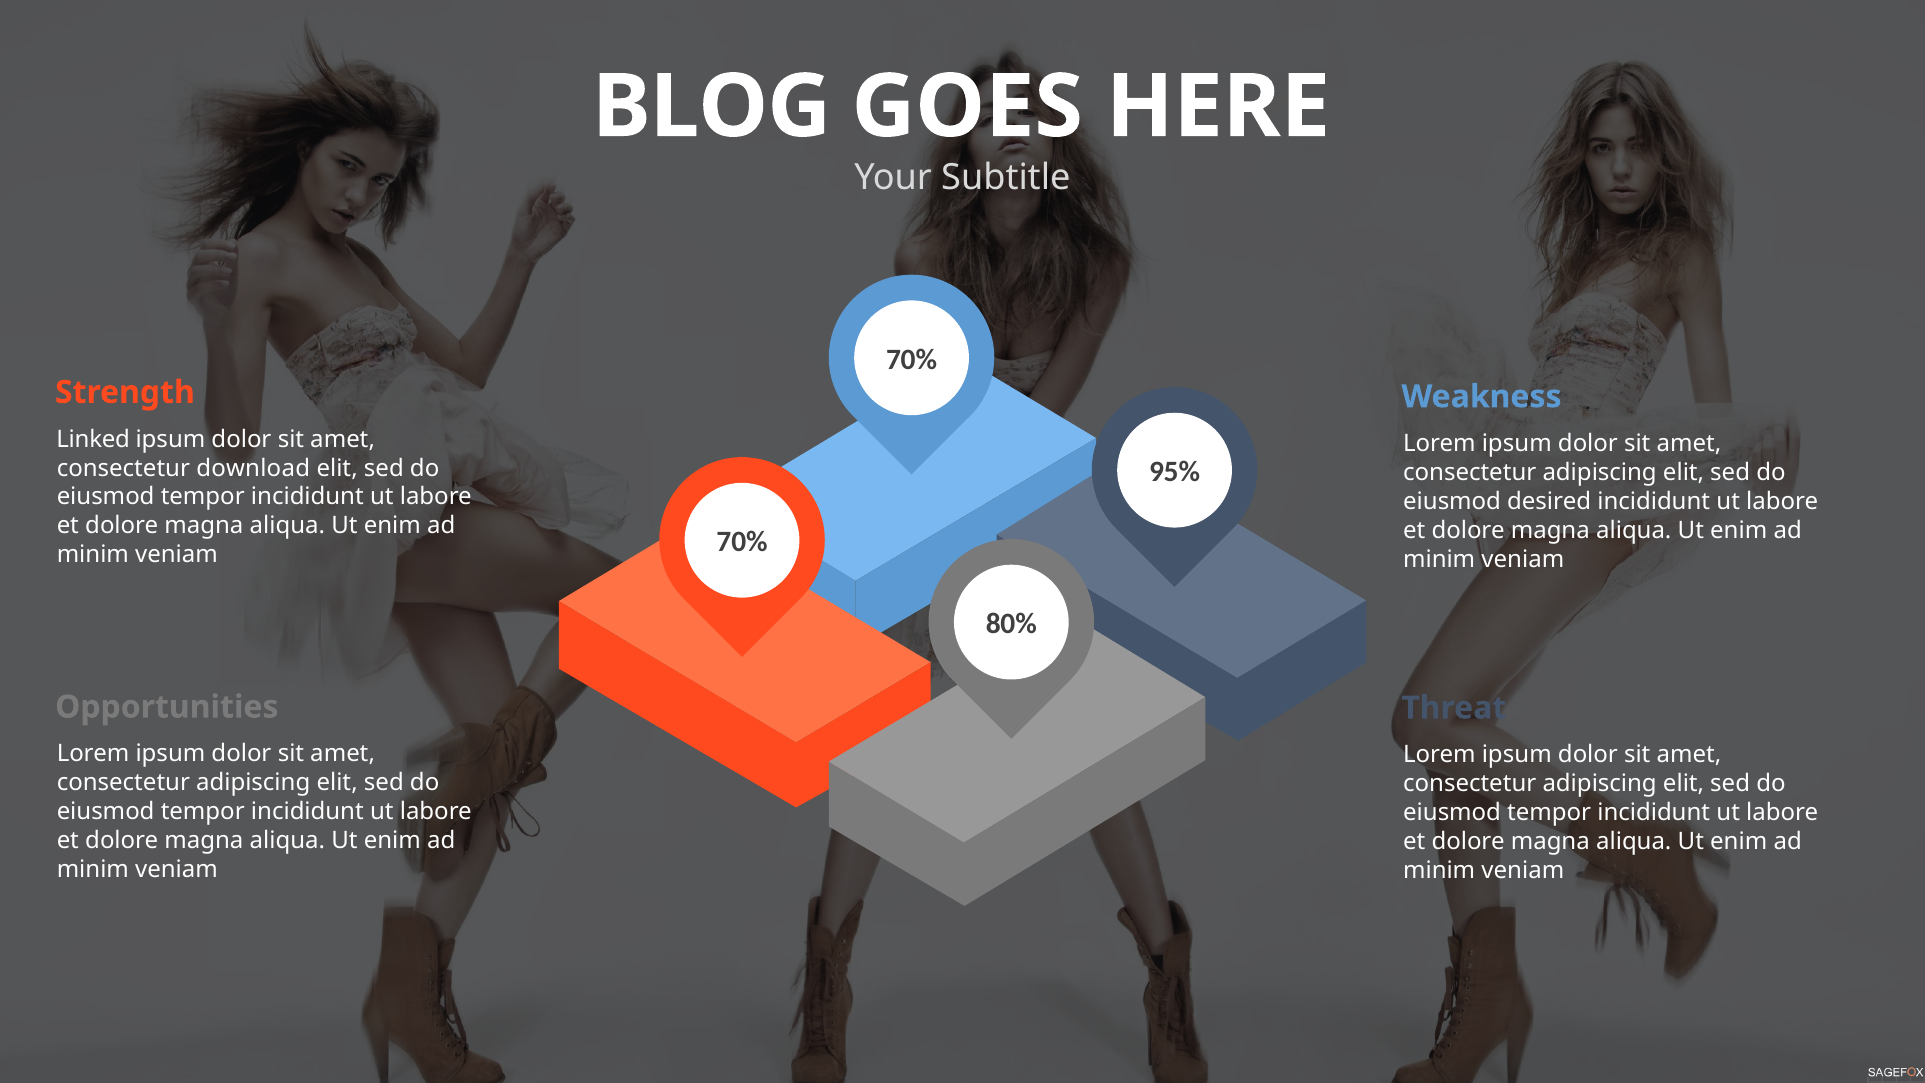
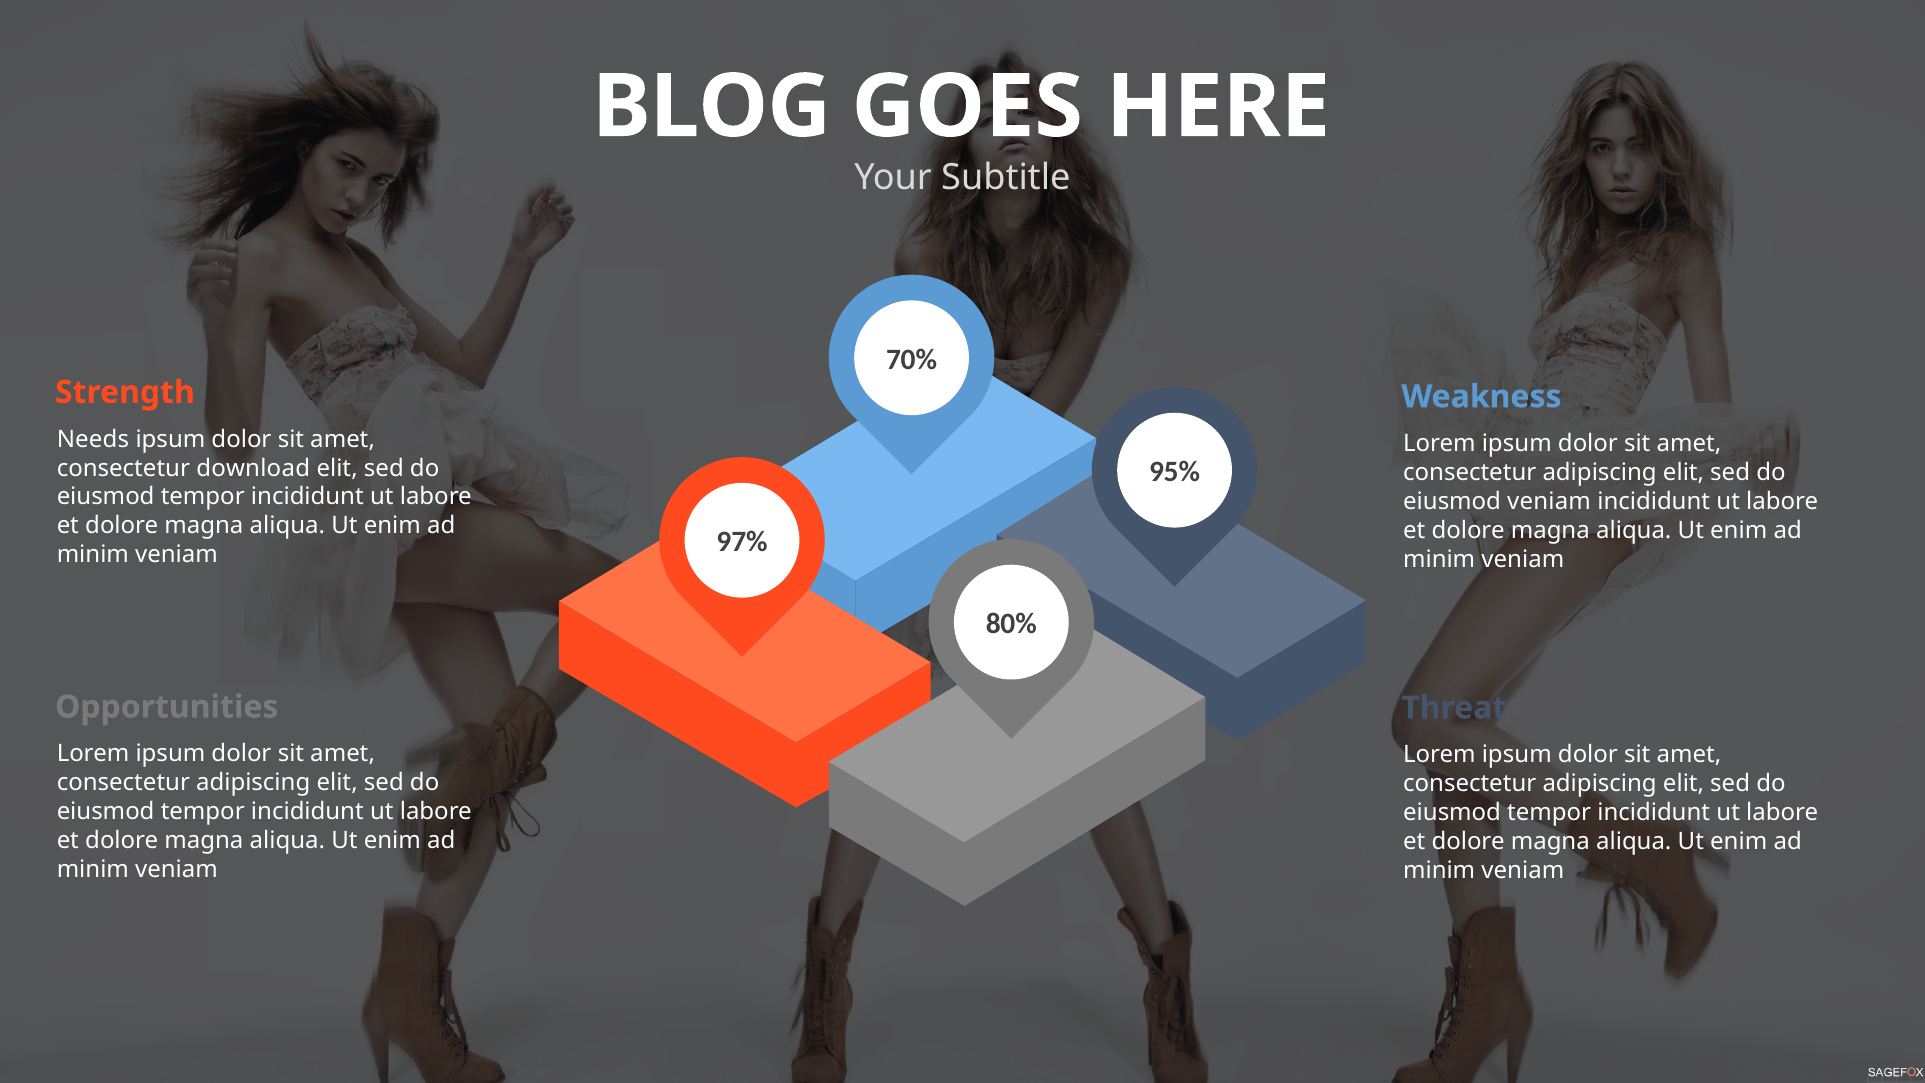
Linked: Linked -> Needs
eiusmod desired: desired -> veniam
70% at (742, 542): 70% -> 97%
